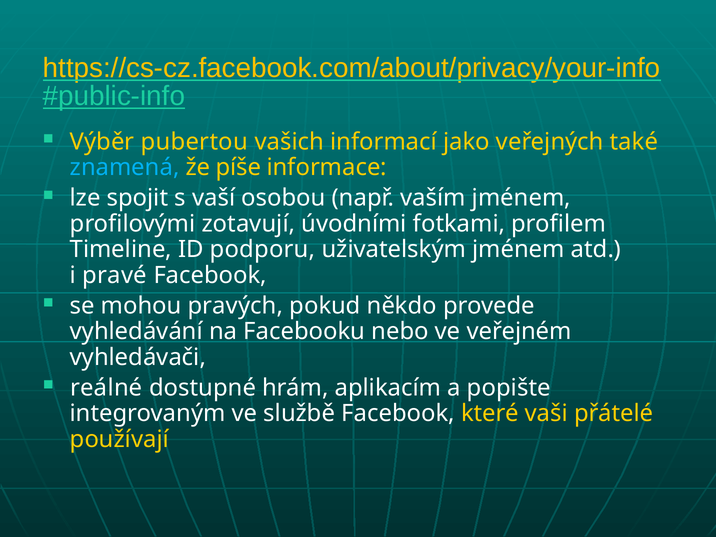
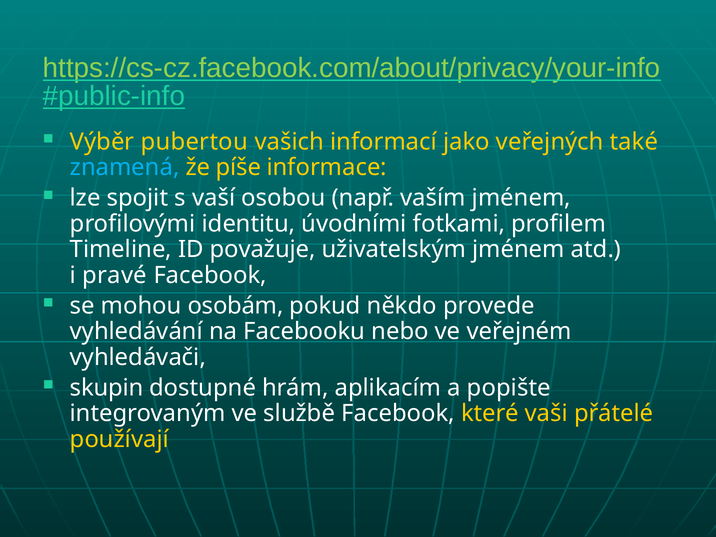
https://cs-cz.facebook.com/about/privacy/your-info colour: yellow -> light green
zotavují: zotavují -> identitu
podporu: podporu -> považuje
pravých: pravých -> osobám
reálné: reálné -> skupin
